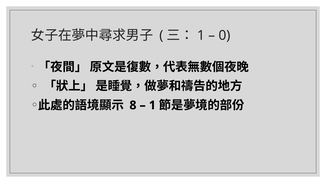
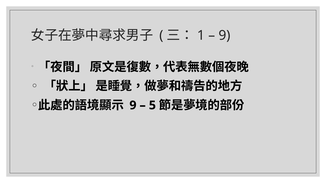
0 at (225, 35): 0 -> 9
8 at (133, 105): 8 -> 9
1 at (152, 105): 1 -> 5
